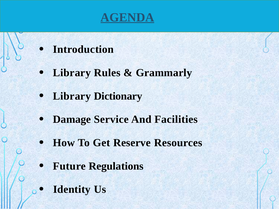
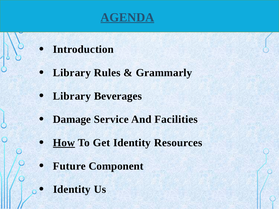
Dictionary: Dictionary -> Beverages
How underline: none -> present
Get Reserve: Reserve -> Identity
Regulations: Regulations -> Component
